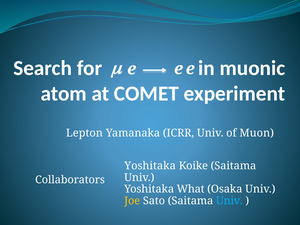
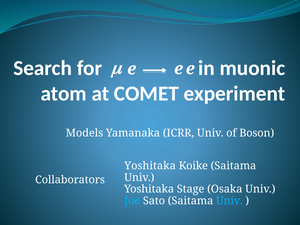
Lepton: Lepton -> Models
Muon: Muon -> Boson
What: What -> Stage
Joe colour: yellow -> light blue
